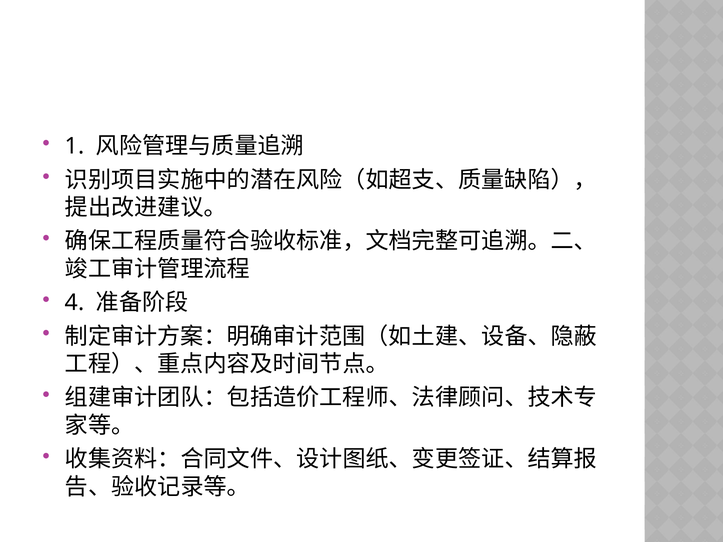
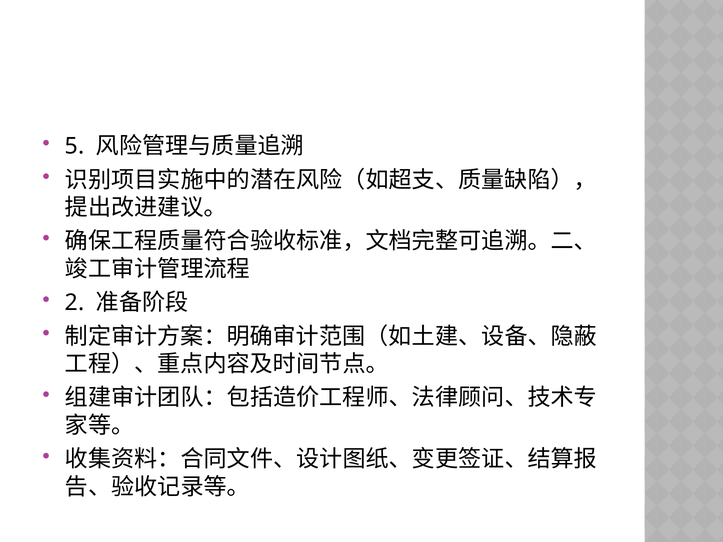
1: 1 -> 5
4: 4 -> 2
